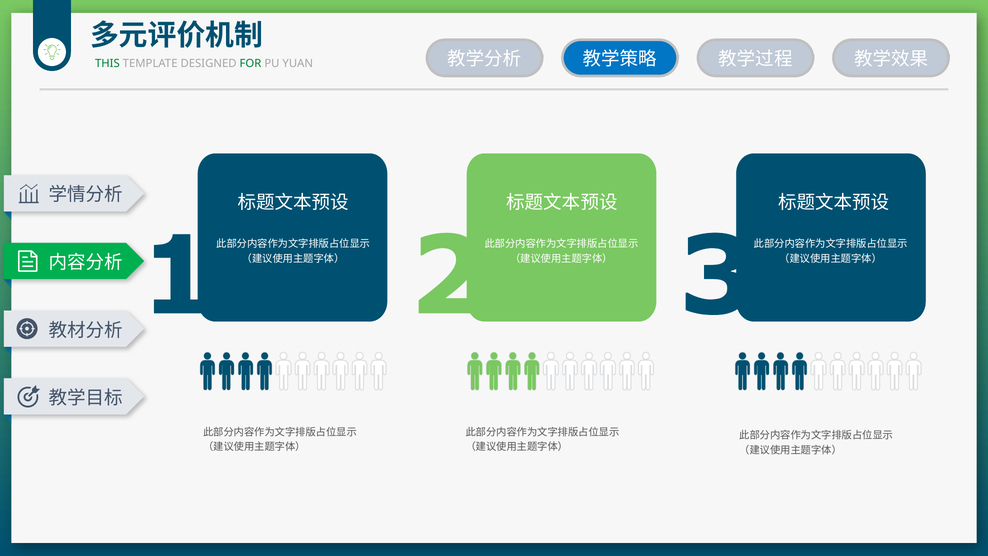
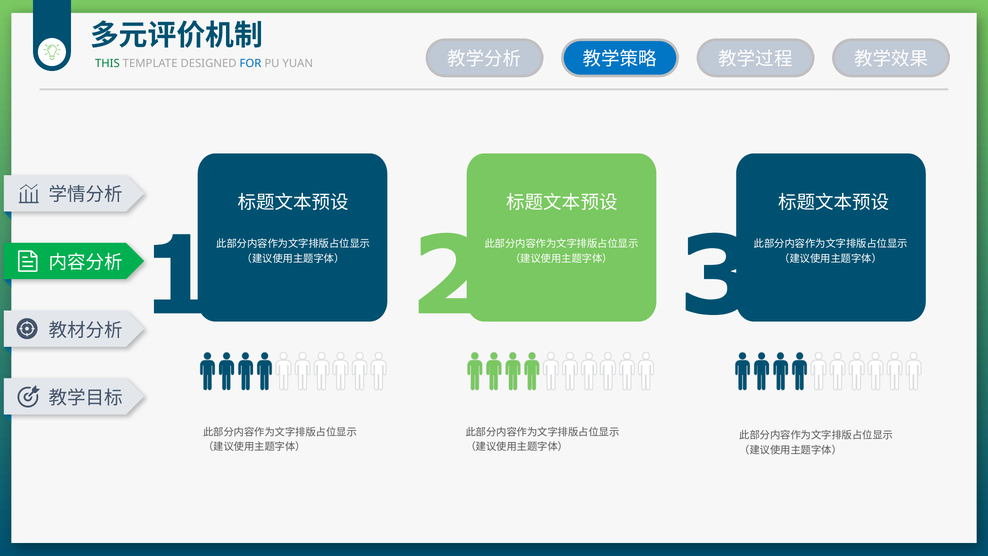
FOR colour: green -> blue
